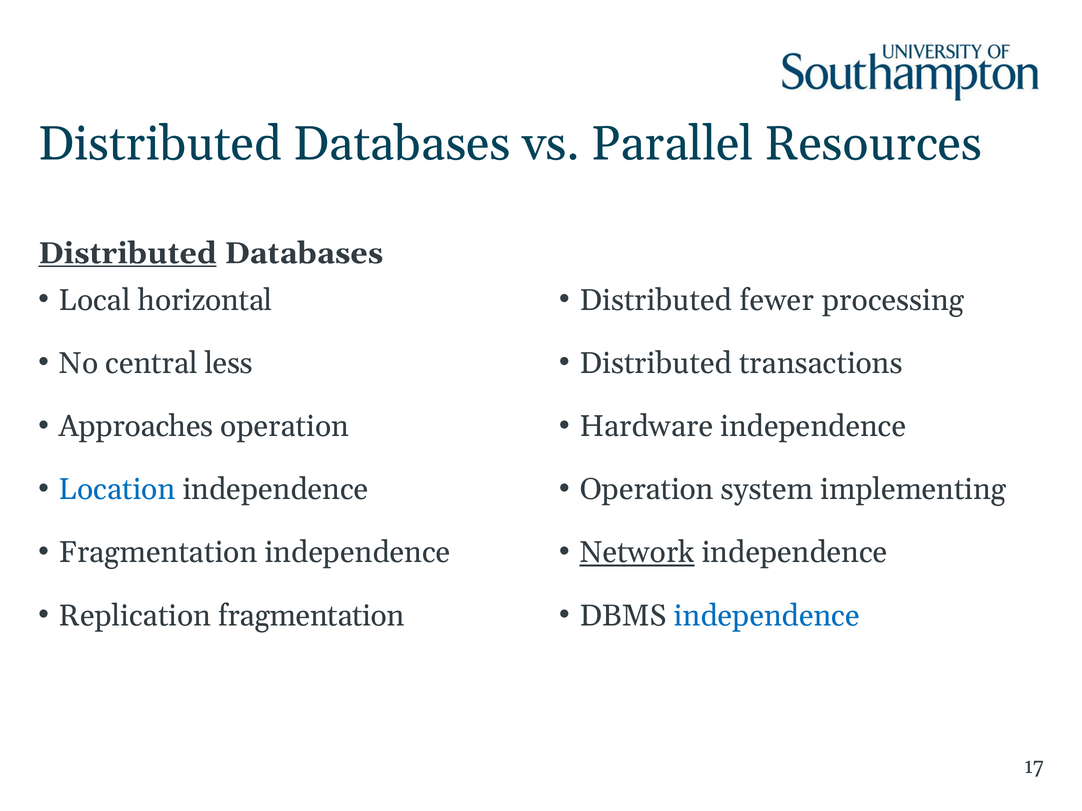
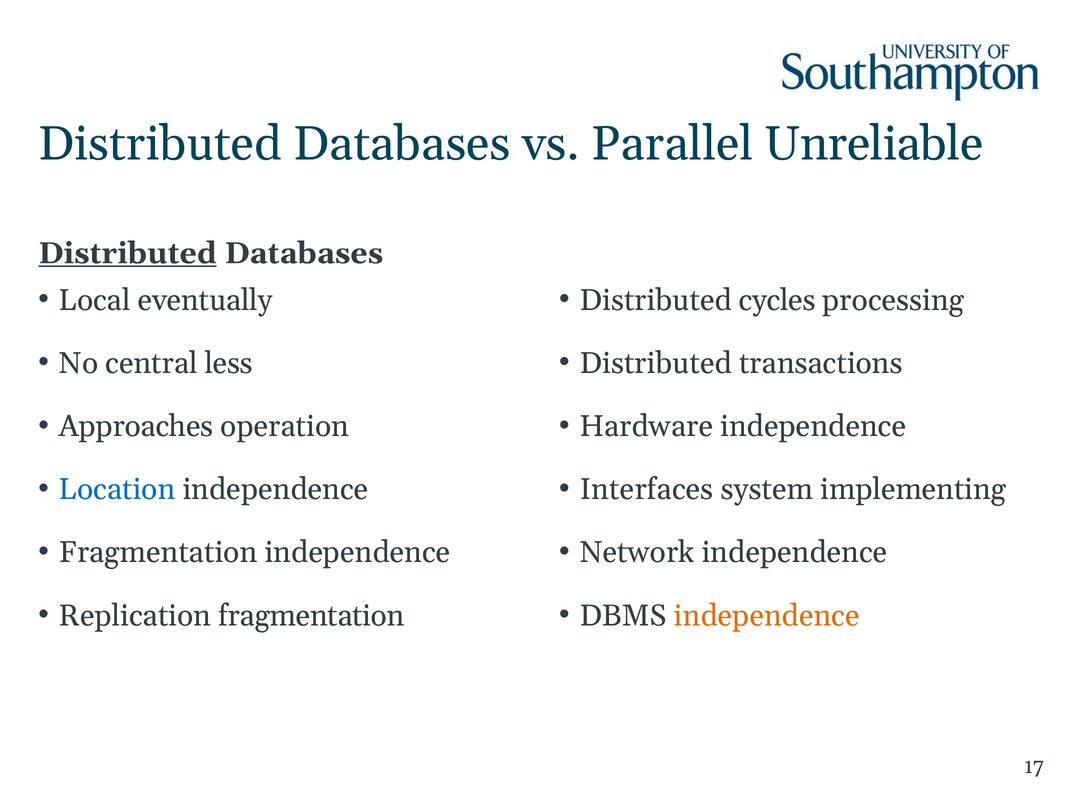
Resources: Resources -> Unreliable
horizontal: horizontal -> eventually
fewer: fewer -> cycles
Operation at (647, 490): Operation -> Interfaces
Network underline: present -> none
independence at (767, 616) colour: blue -> orange
